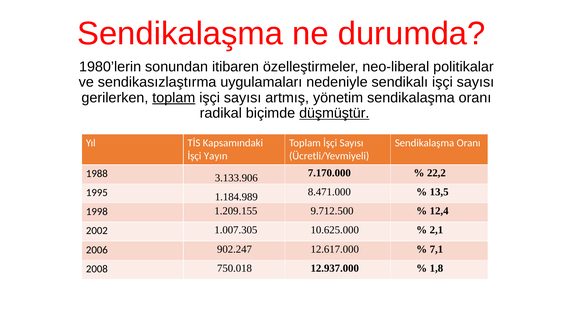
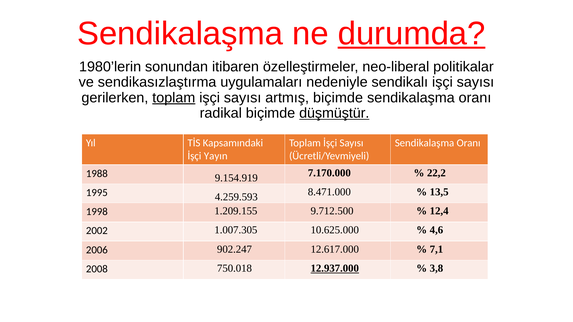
durumda underline: none -> present
artmış yönetim: yönetim -> biçimde
3.133.906: 3.133.906 -> 9.154.919
1.184.989: 1.184.989 -> 4.259.593
2,1: 2,1 -> 4,6
12.937.000 underline: none -> present
1,8: 1,8 -> 3,8
